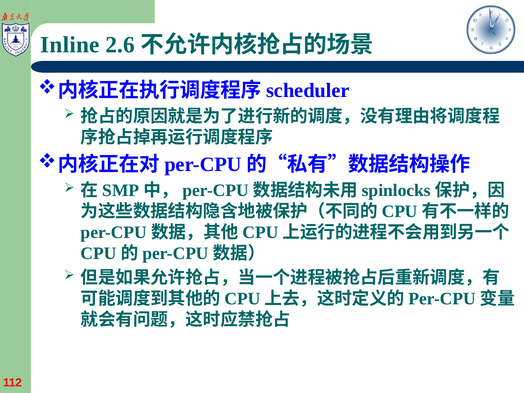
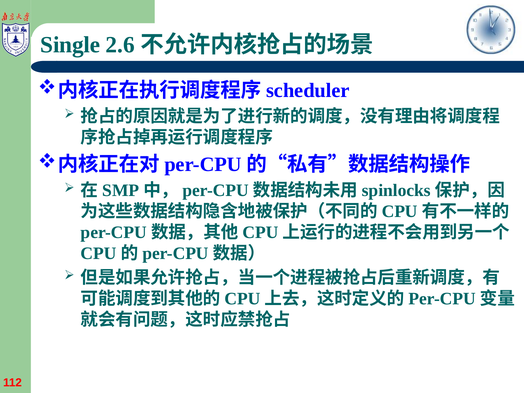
Inline: Inline -> Single
